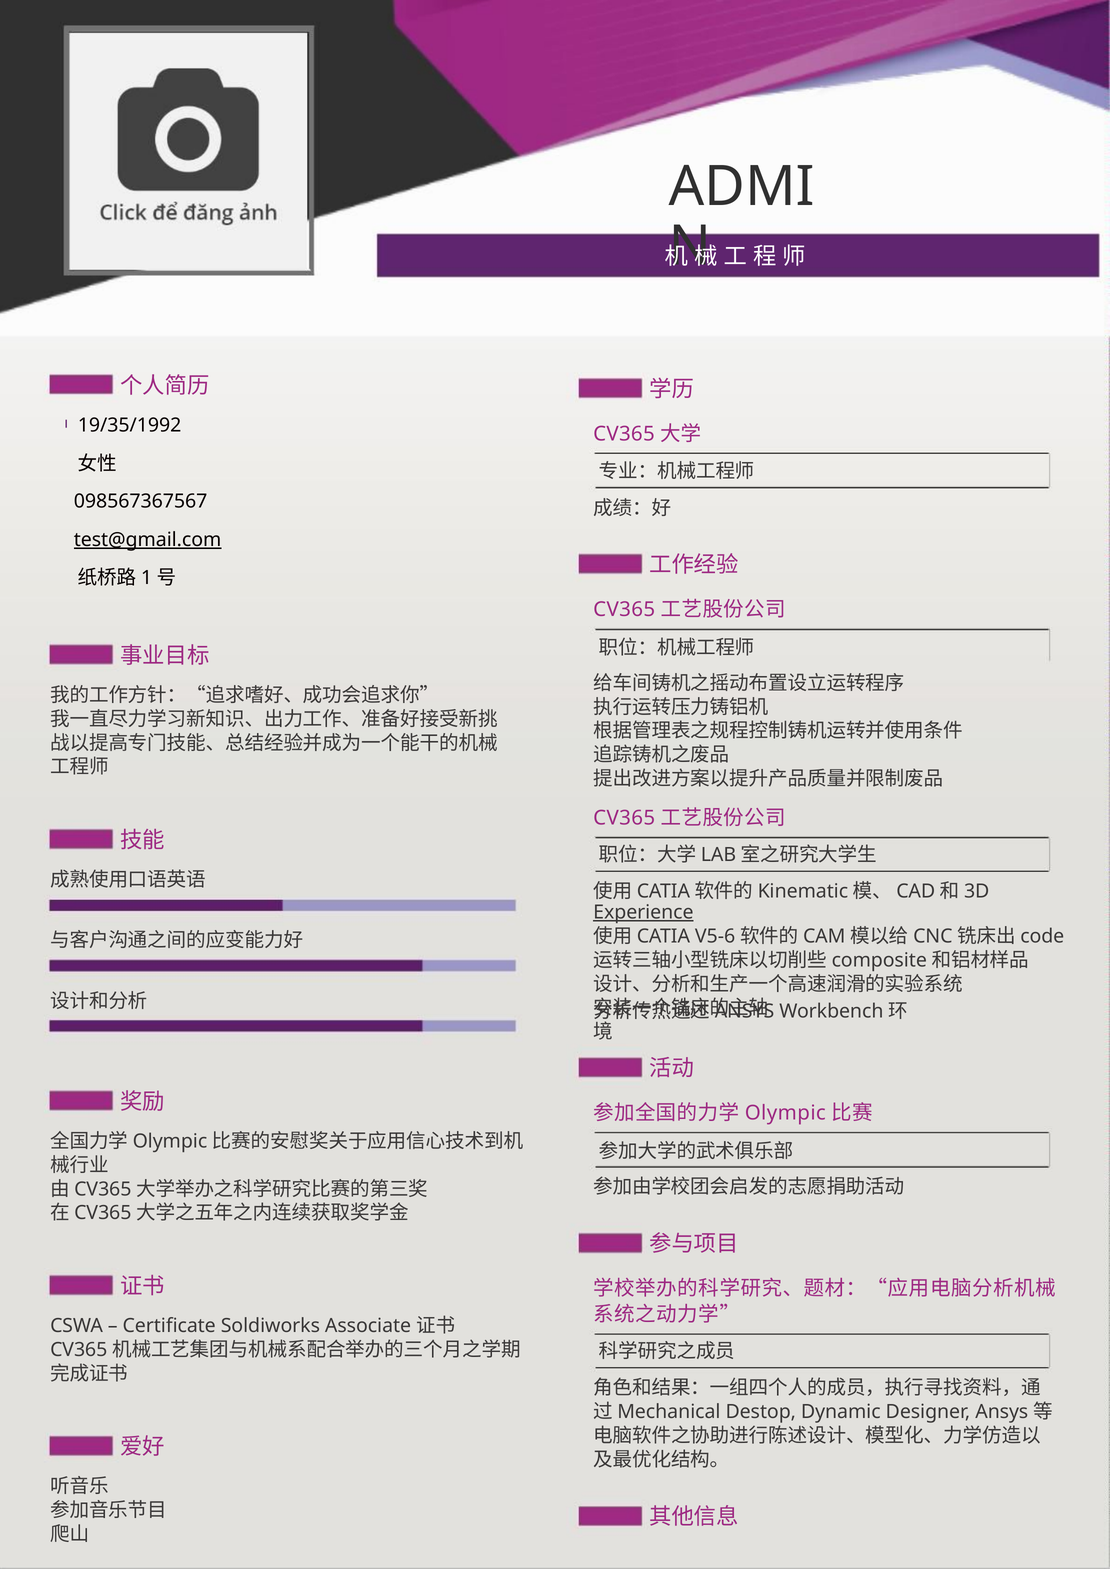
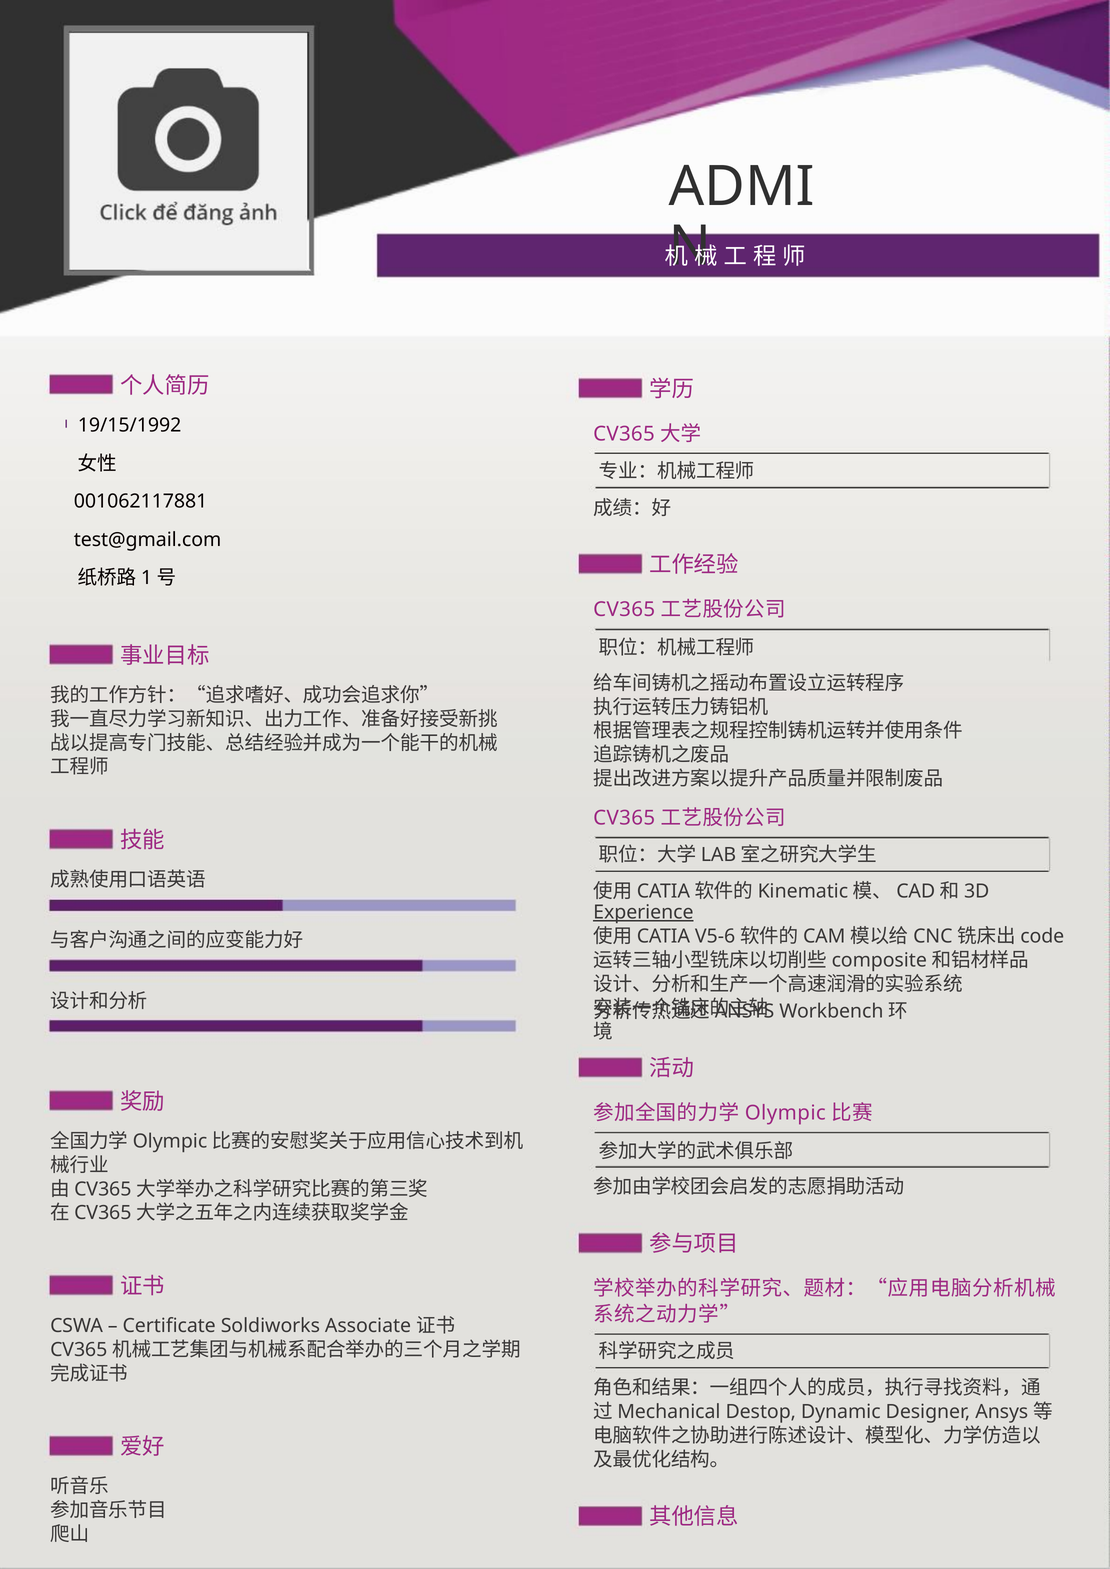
19/35/1992: 19/35/1992 -> 19/15/1992
098567367567: 098567367567 -> 001062117881
test@gmail.com underline: present -> none
